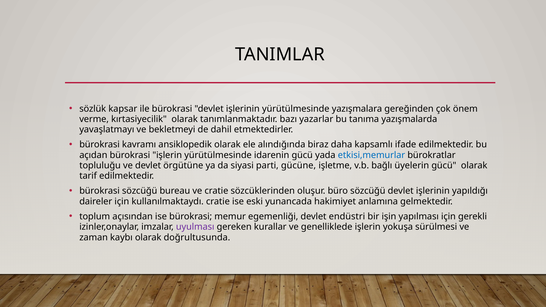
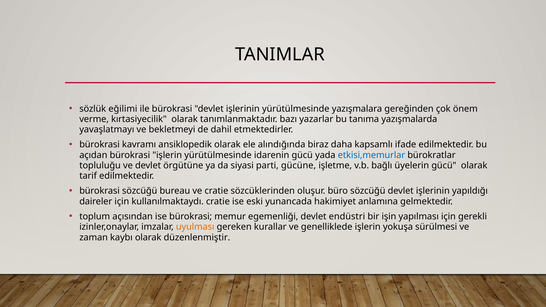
kapsar: kapsar -> eğilimi
uyulması colour: purple -> orange
doğrultusunda: doğrultusunda -> düzenlenmiştir
